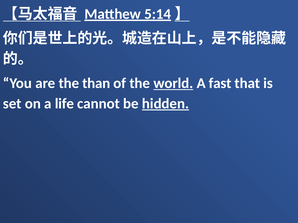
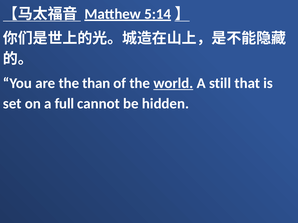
fast: fast -> still
life: life -> full
hidden underline: present -> none
